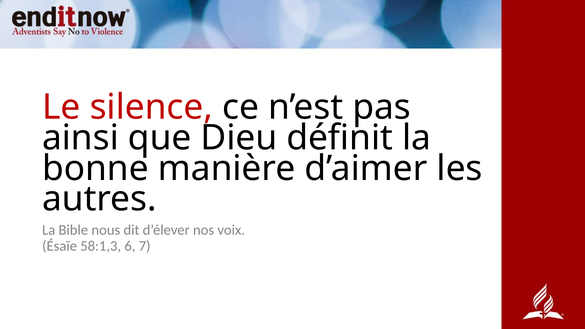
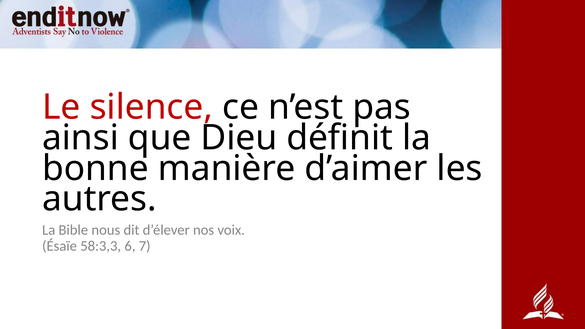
58:1,3: 58:1,3 -> 58:3,3
